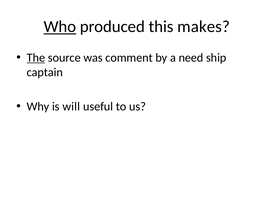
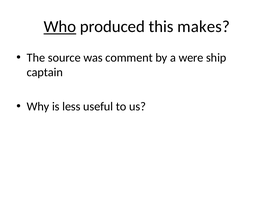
The underline: present -> none
need: need -> were
will: will -> less
